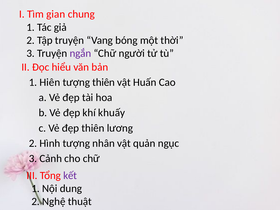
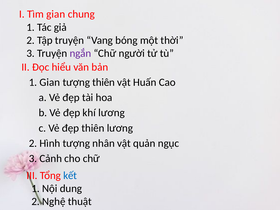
1 Hiên: Hiên -> Gian
khí khuấy: khuấy -> lương
kết colour: purple -> blue
